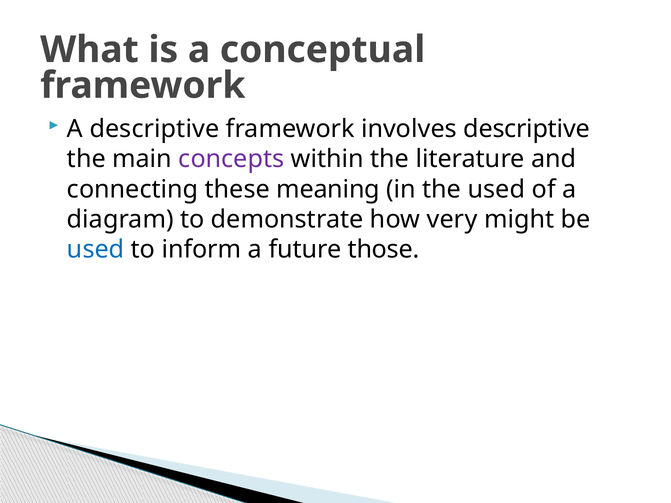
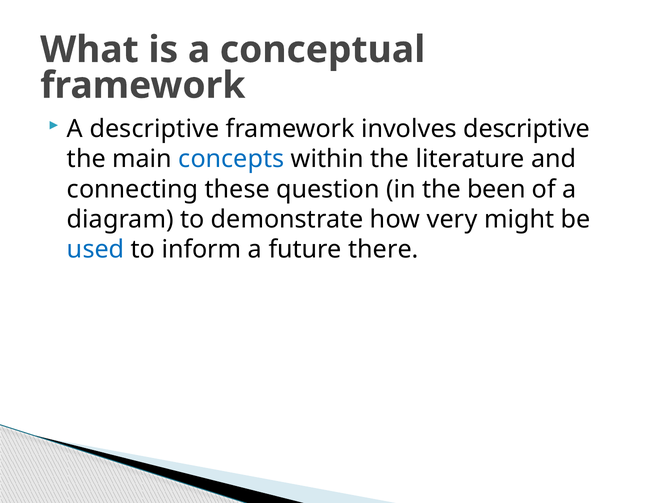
concepts colour: purple -> blue
meaning: meaning -> question
the used: used -> been
those: those -> there
